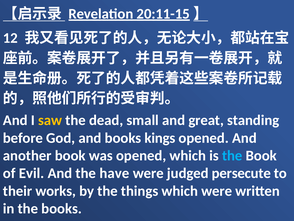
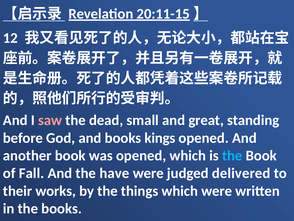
saw colour: yellow -> pink
Evil: Evil -> Fall
persecute: persecute -> delivered
